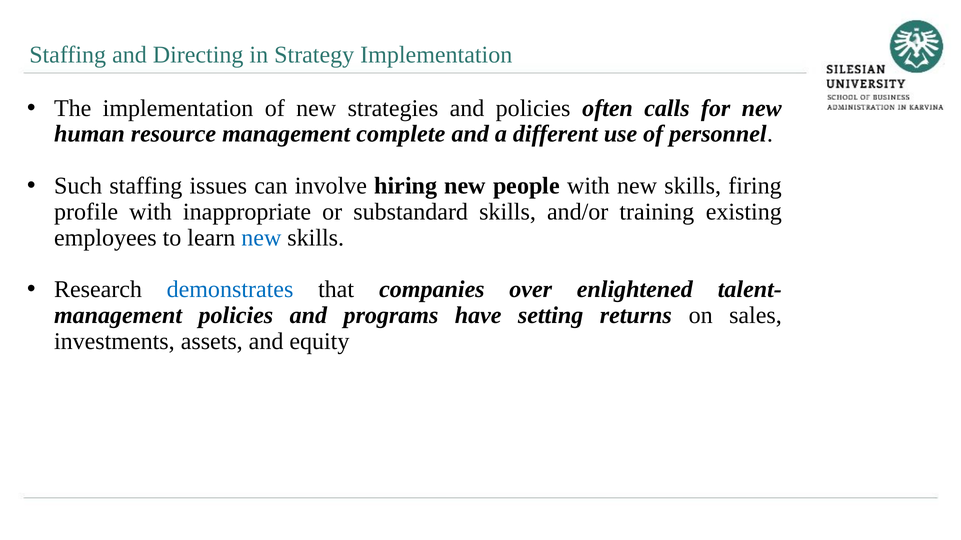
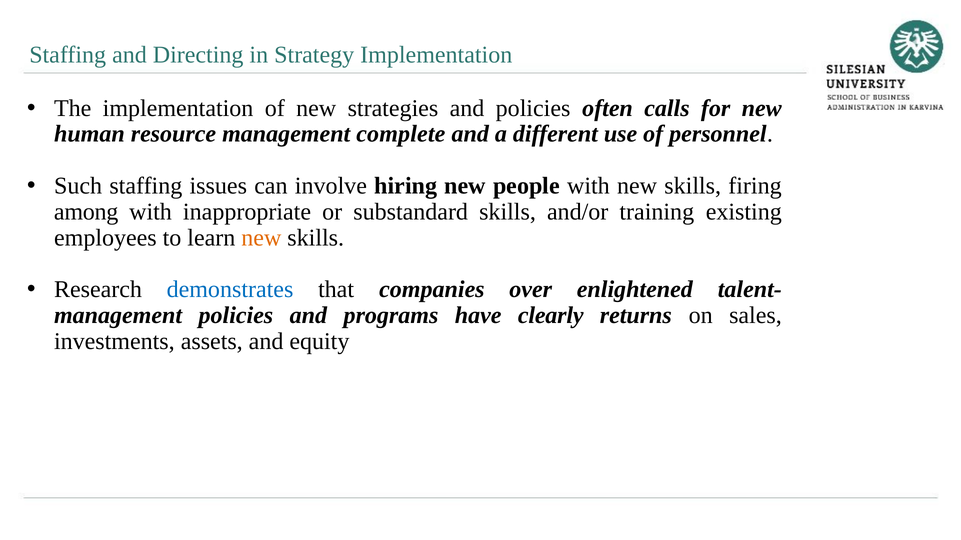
profile: profile -> among
new at (261, 238) colour: blue -> orange
setting: setting -> clearly
